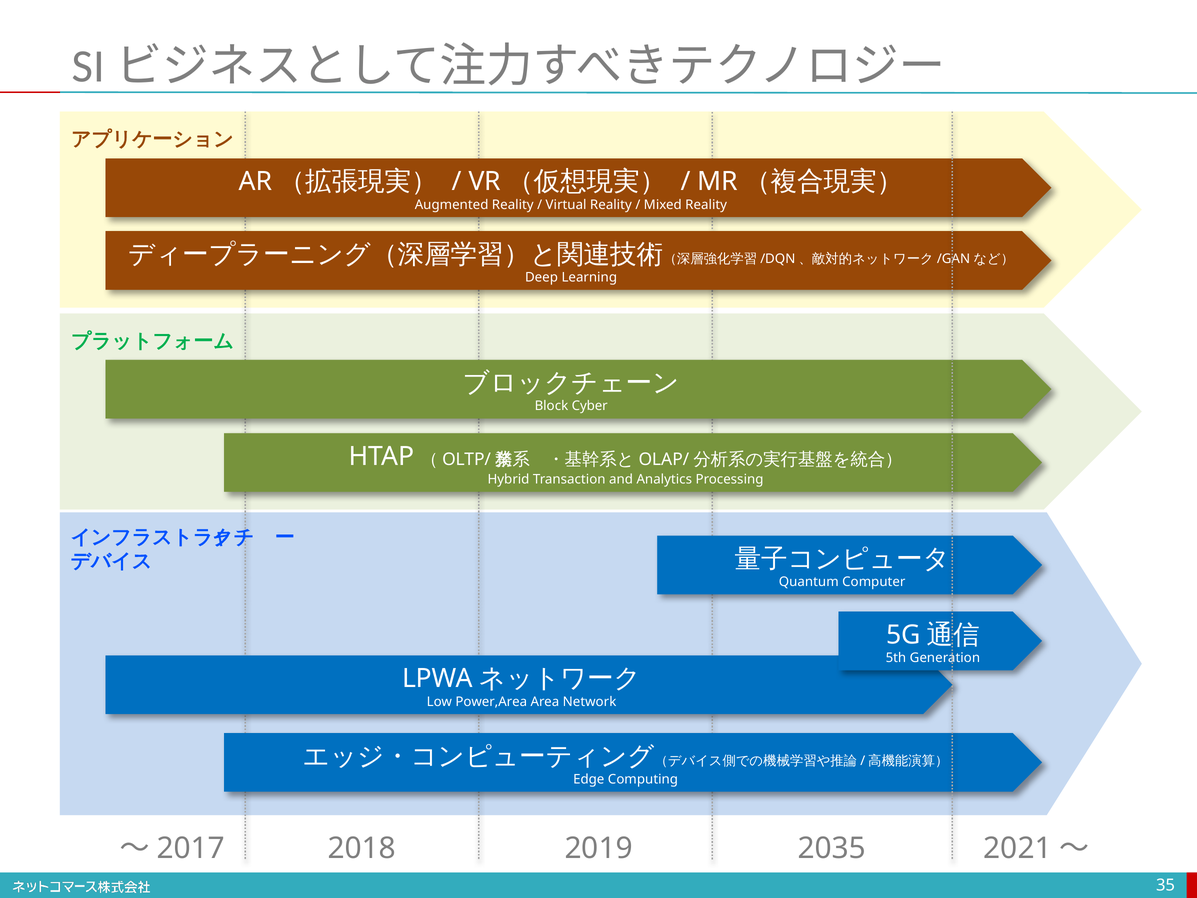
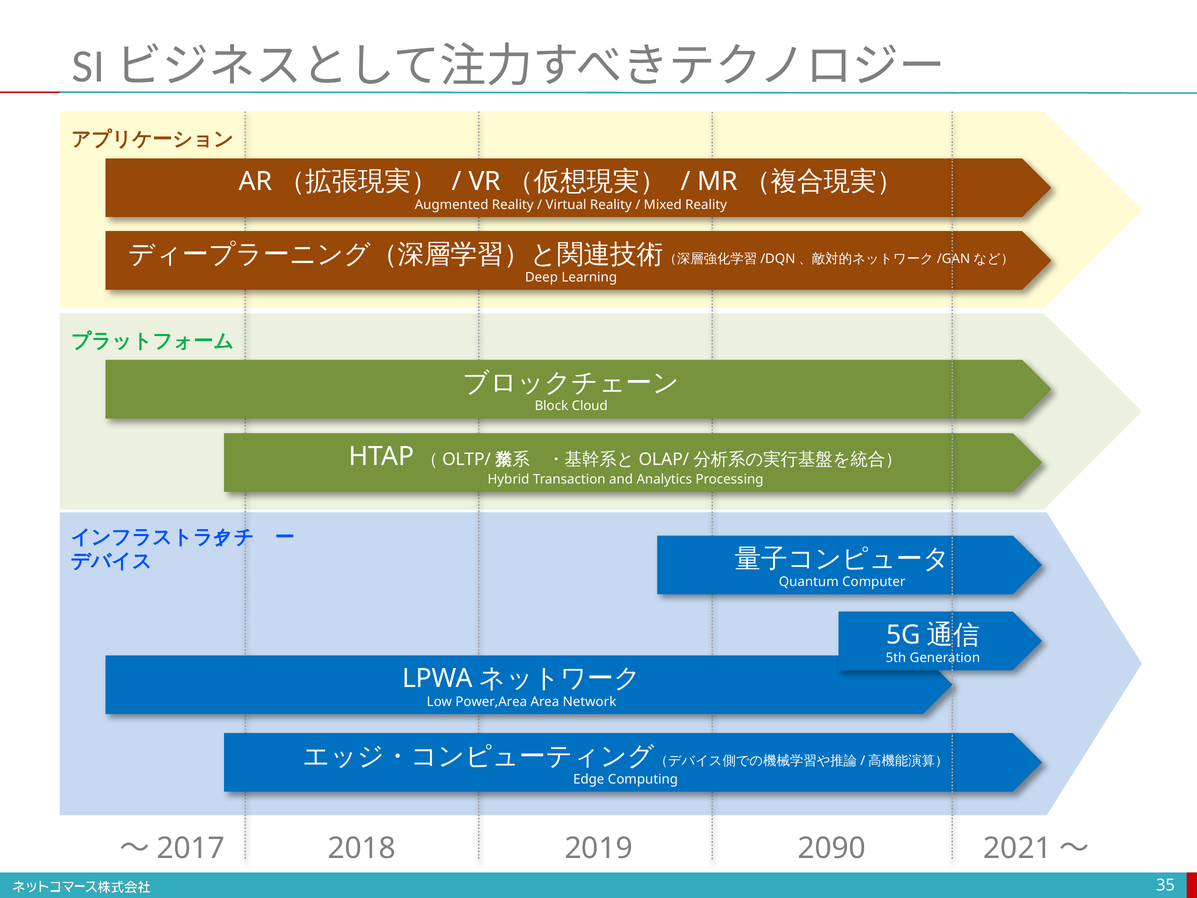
Cyber: Cyber -> Cloud
2035: 2035 -> 2090
